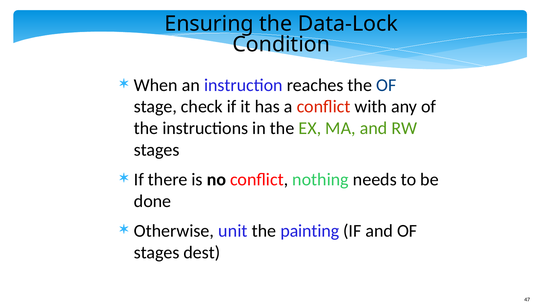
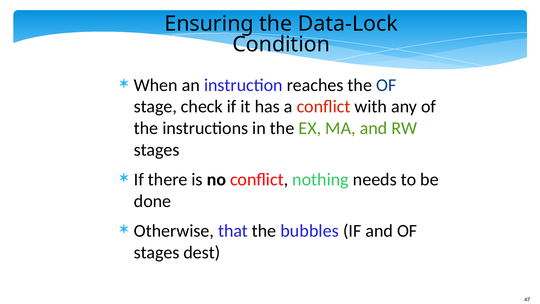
unit: unit -> that
painting: painting -> bubbles
